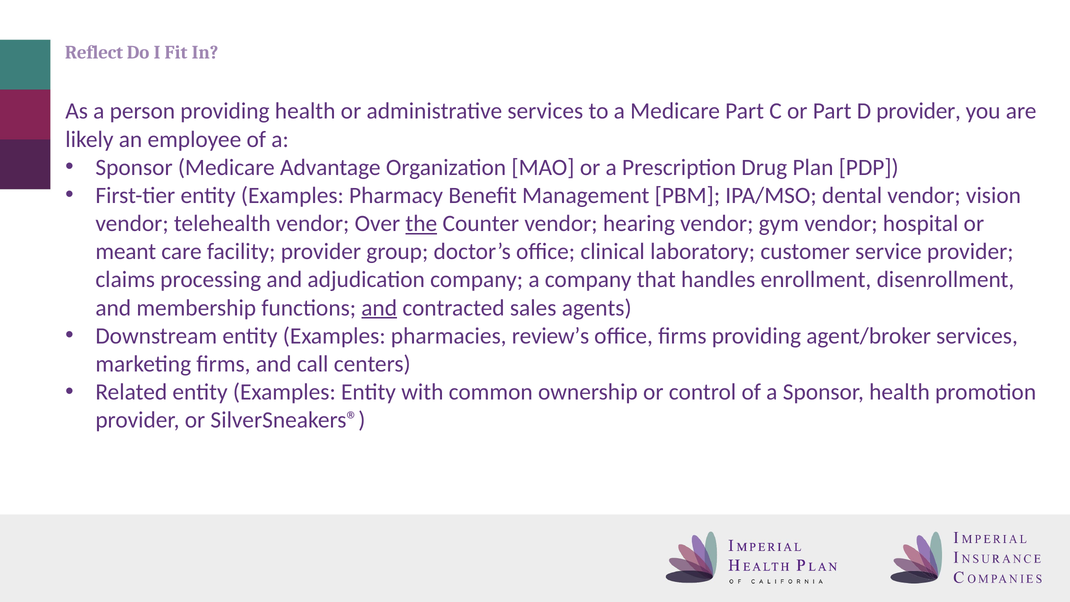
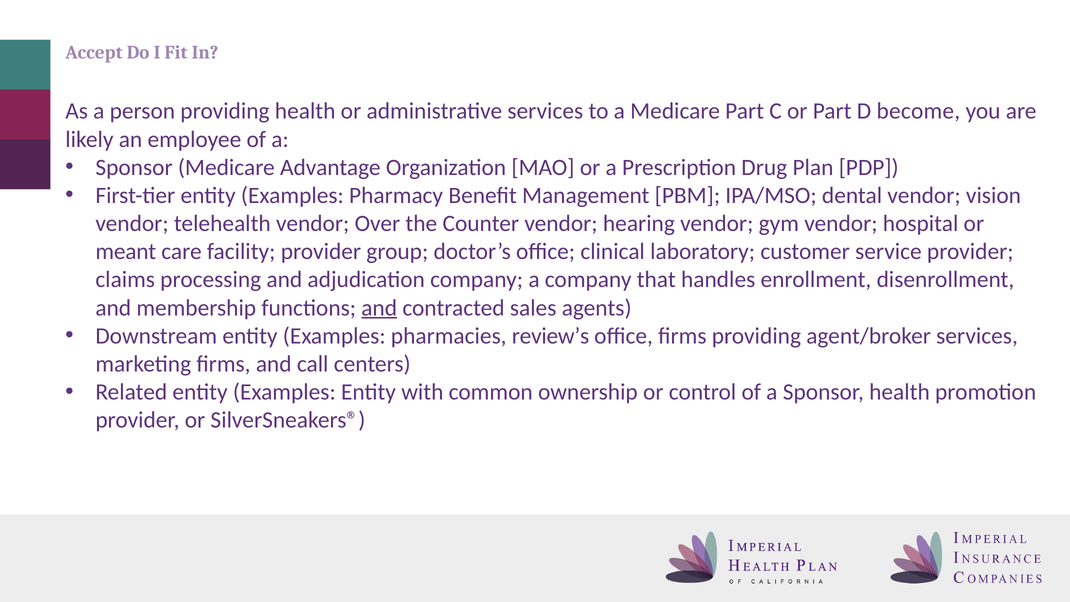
Reflect: Reflect -> Accept
D provider: provider -> become
the underline: present -> none
